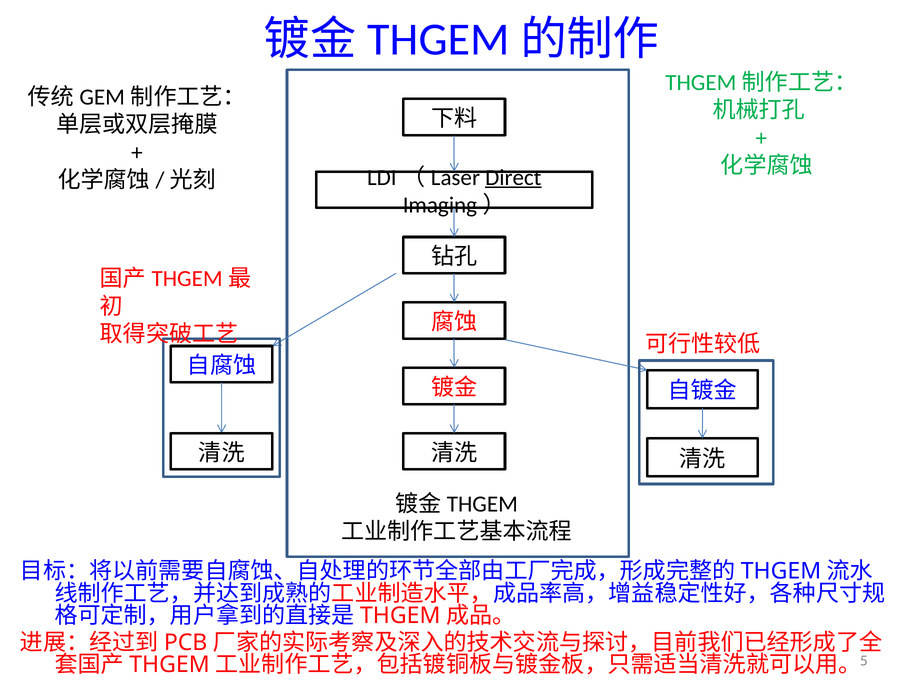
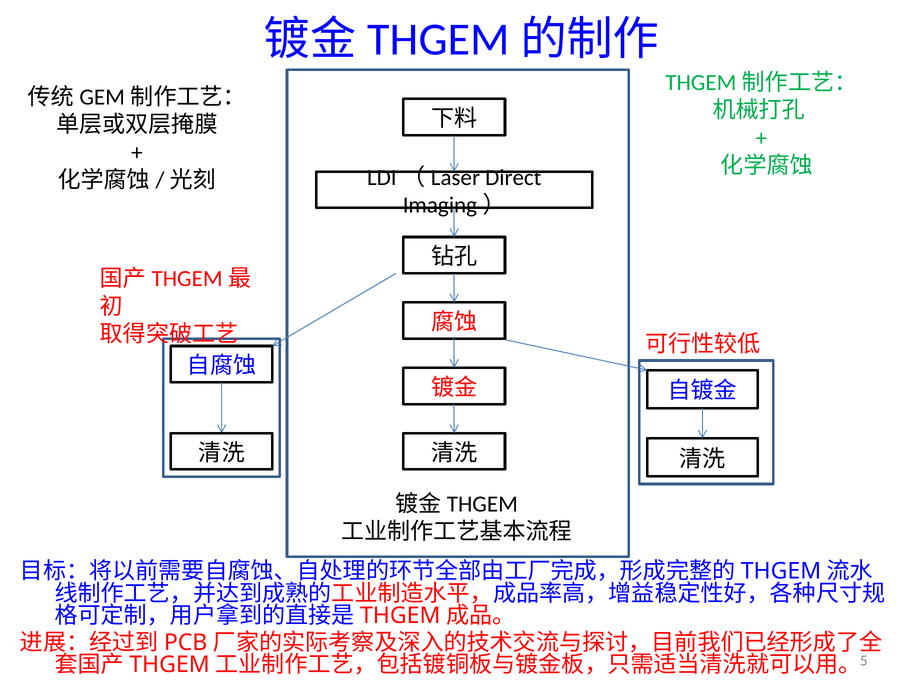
Direct underline: present -> none
